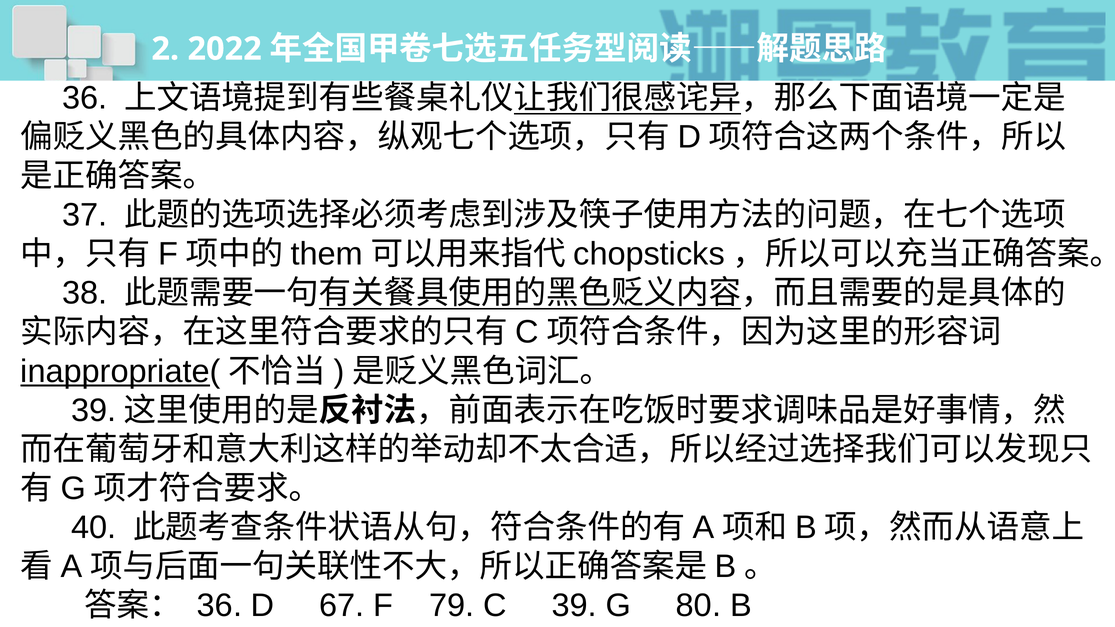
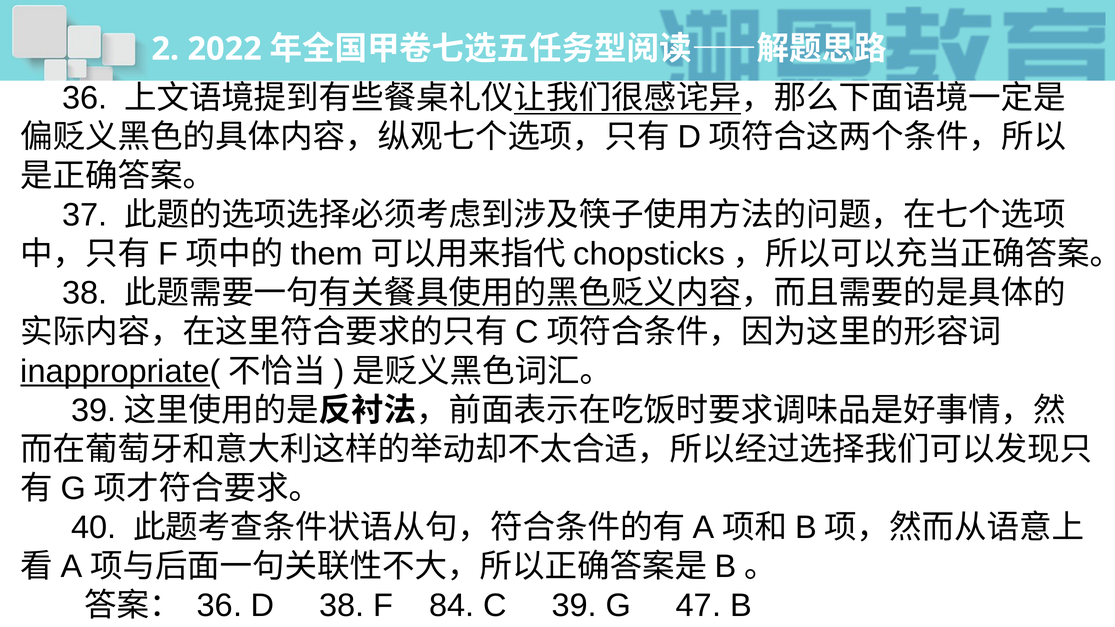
D 67: 67 -> 38
79: 79 -> 84
80: 80 -> 47
